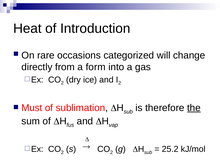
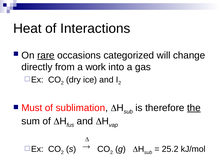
Introduction: Introduction -> Interactions
rare underline: none -> present
form: form -> work
